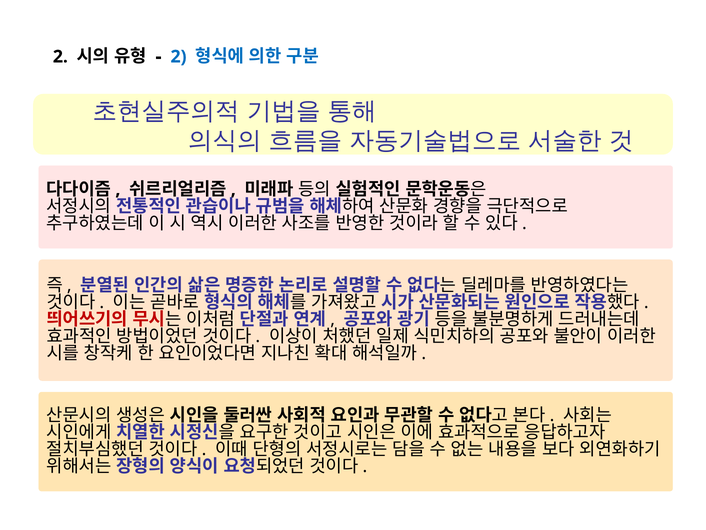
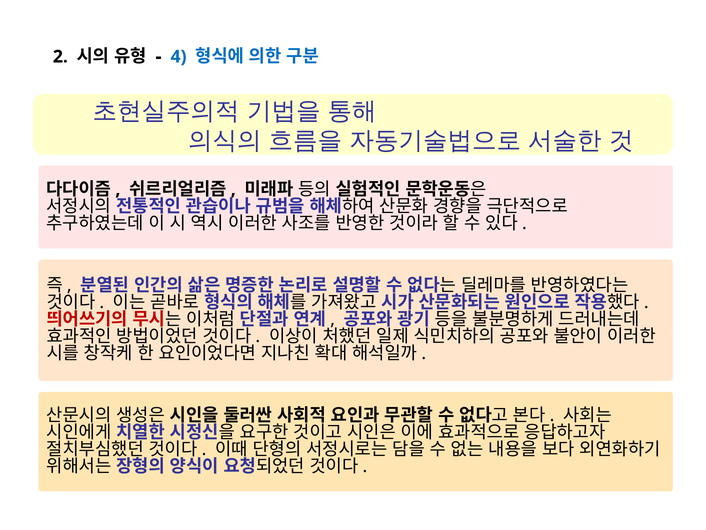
2 at (179, 57): 2 -> 4
